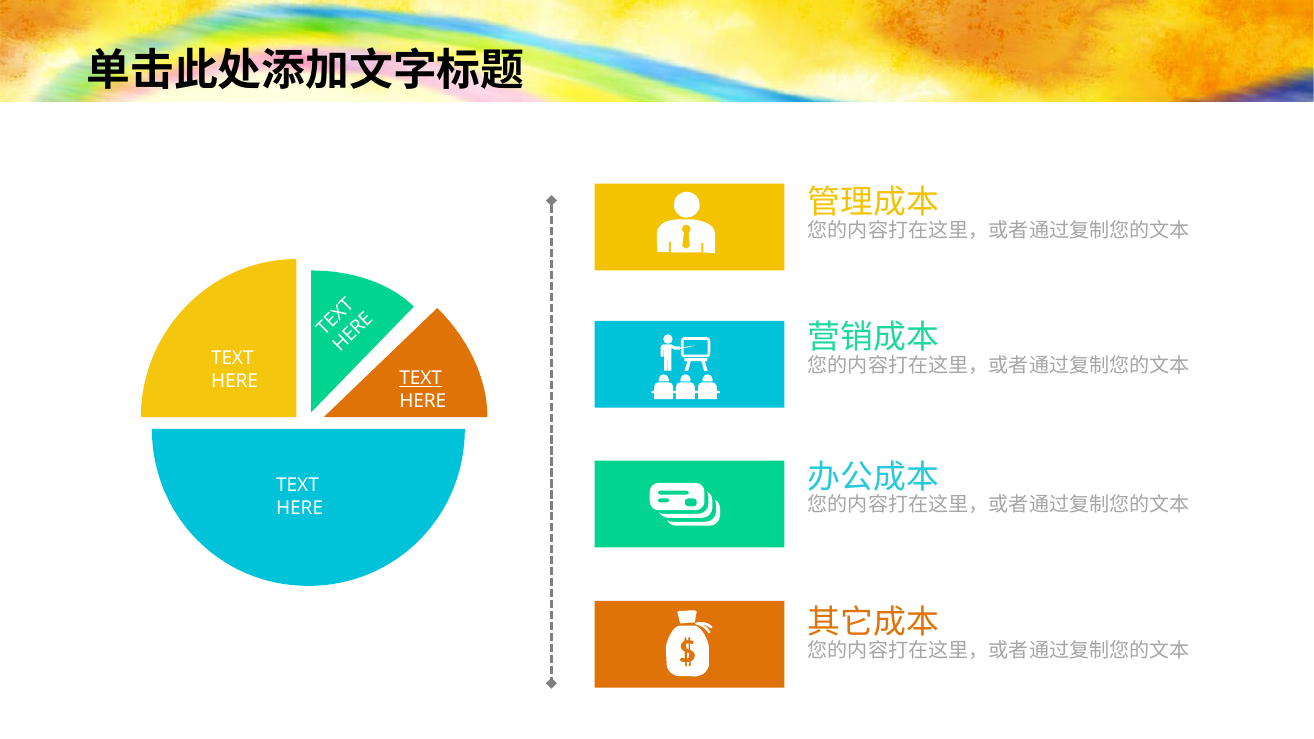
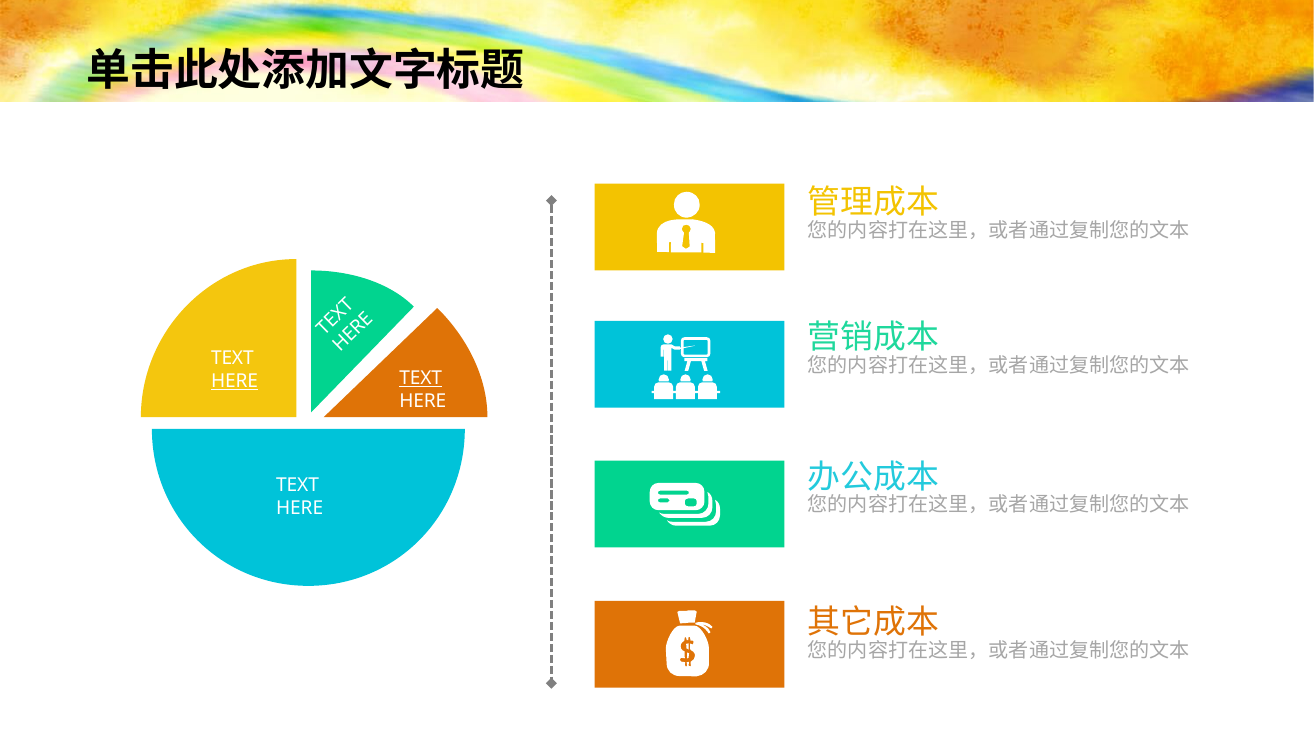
HERE at (235, 381) underline: none -> present
